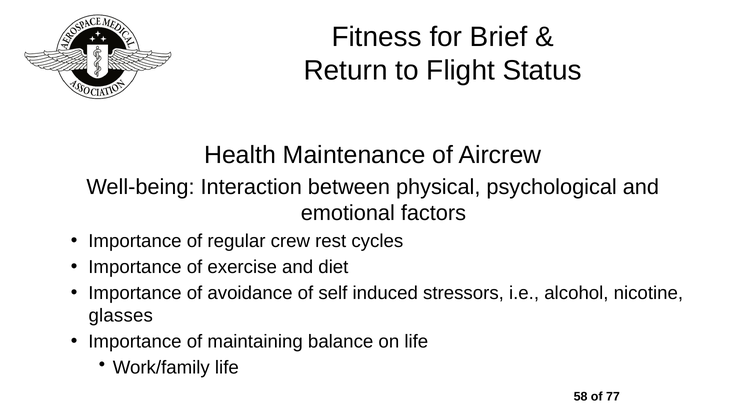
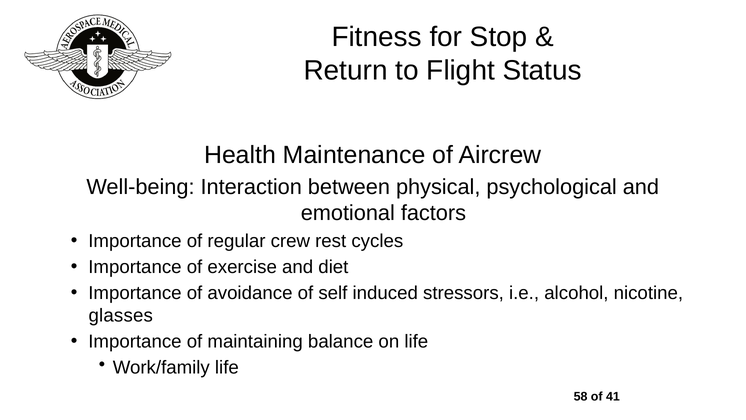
Brief: Brief -> Stop
77: 77 -> 41
